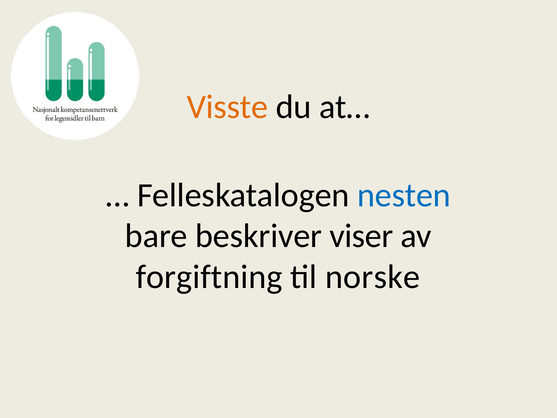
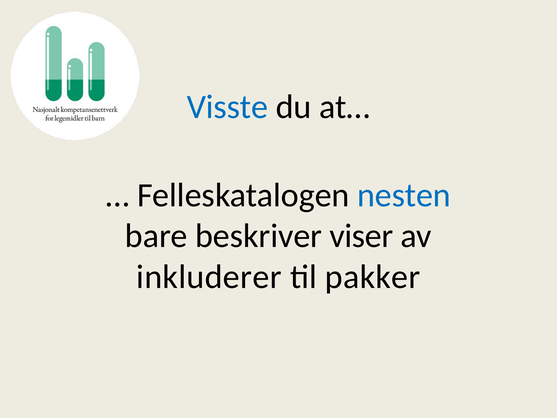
Visste colour: orange -> blue
forgiftning: forgiftning -> inkluderer
norske: norske -> pakker
